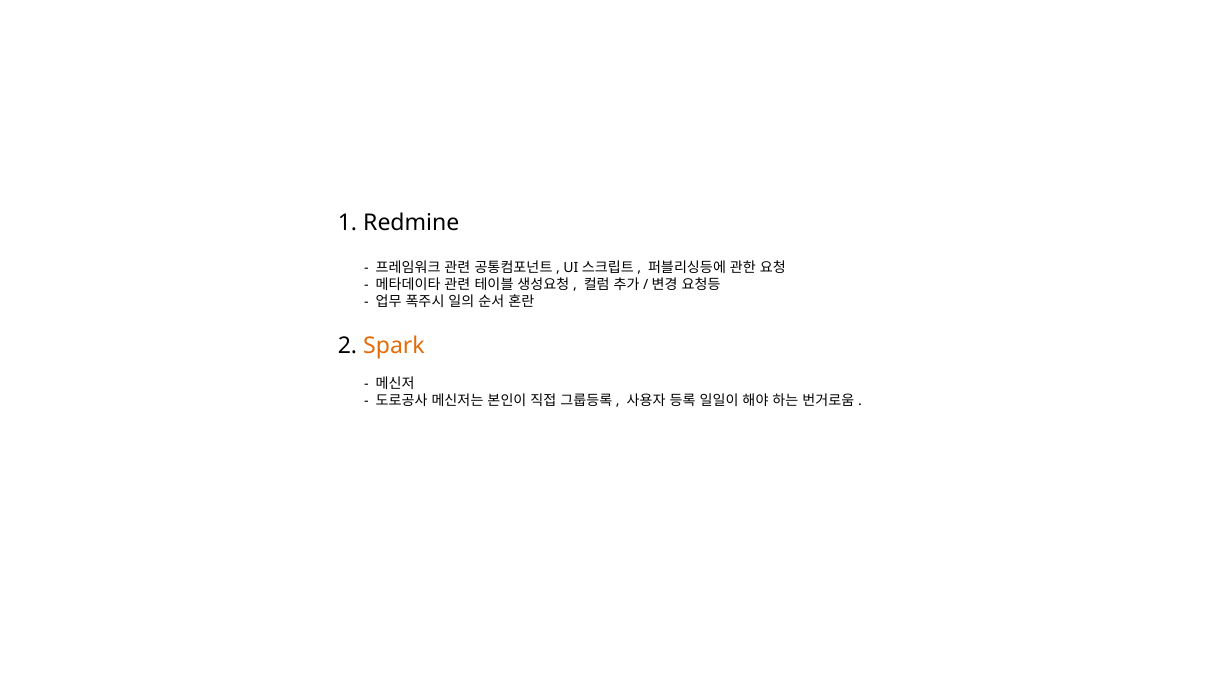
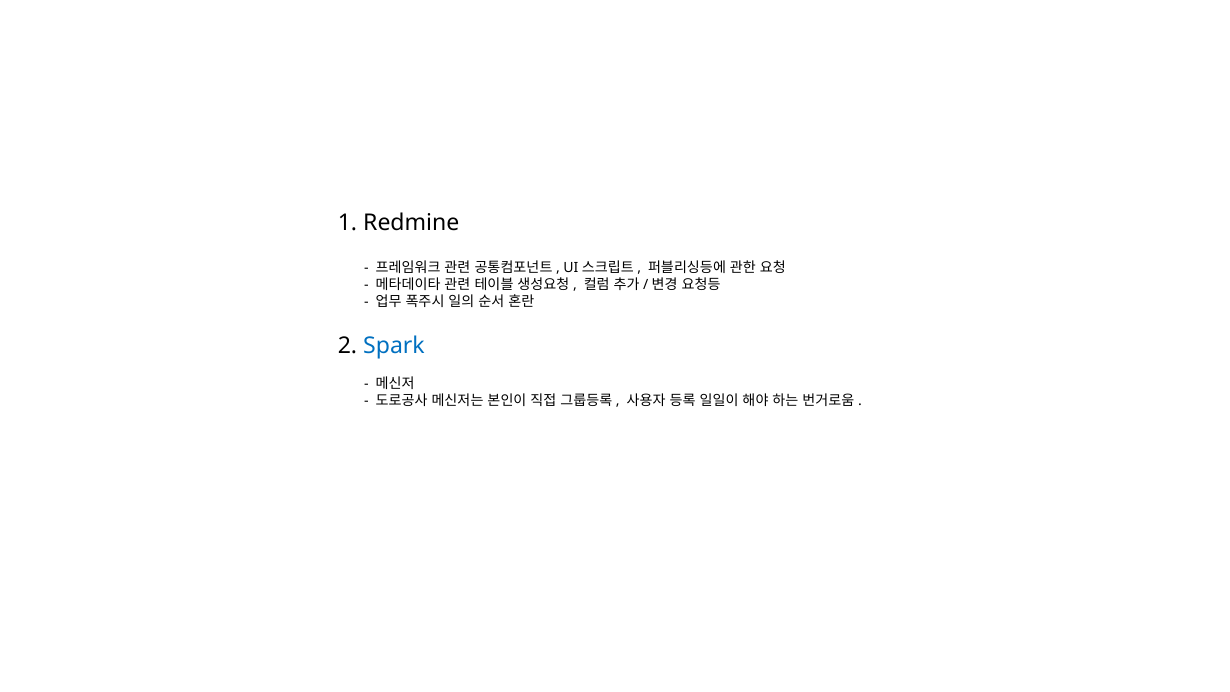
Spark colour: orange -> blue
